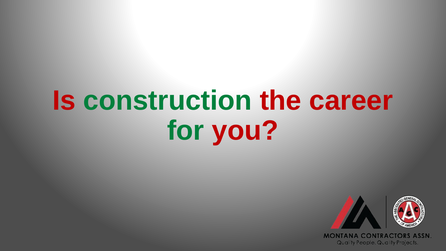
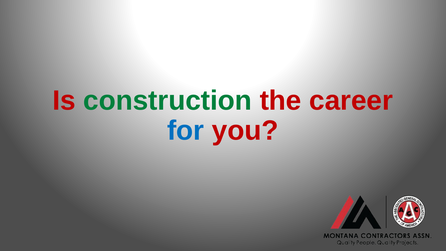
for colour: green -> blue
